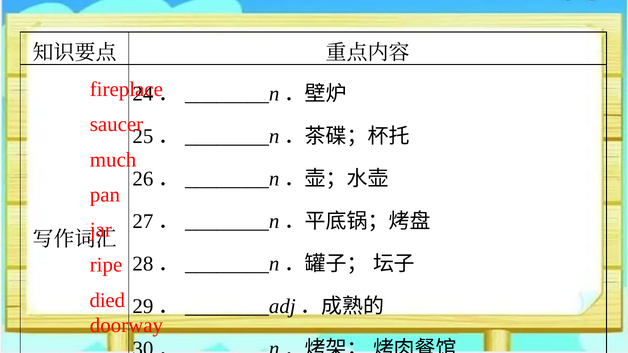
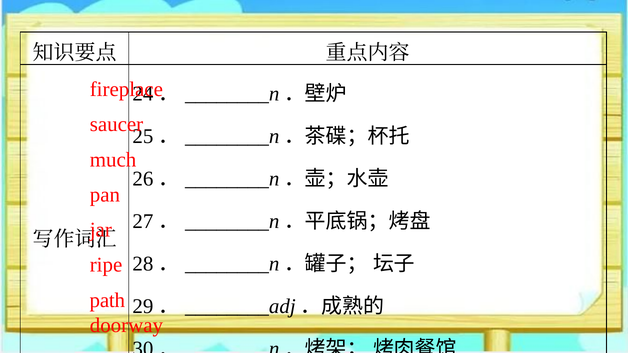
died: died -> path
